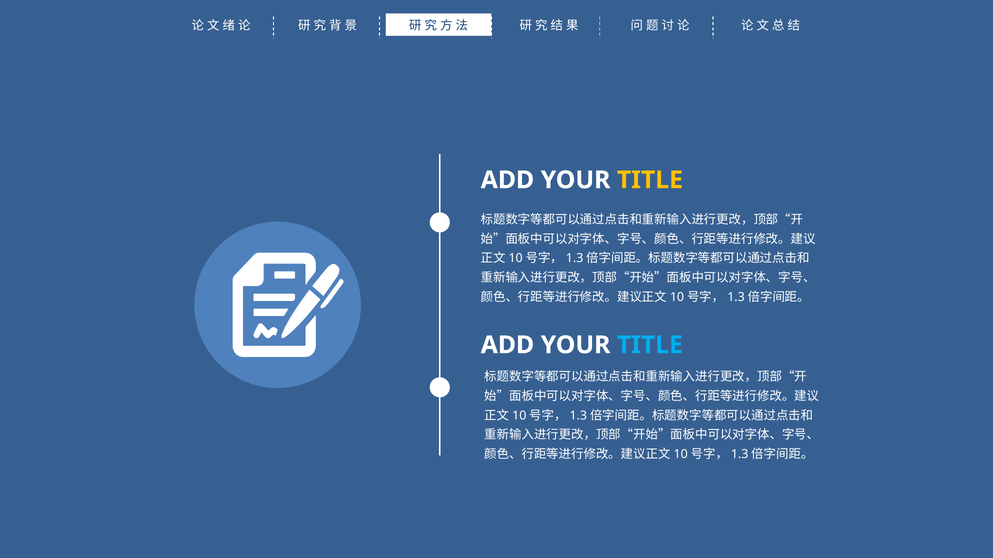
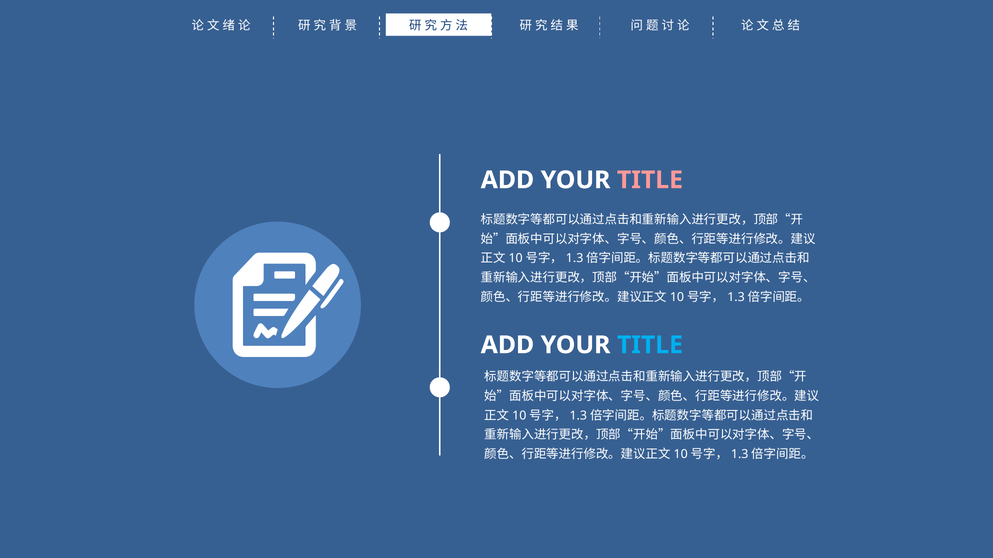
TITLE at (650, 180) colour: yellow -> pink
